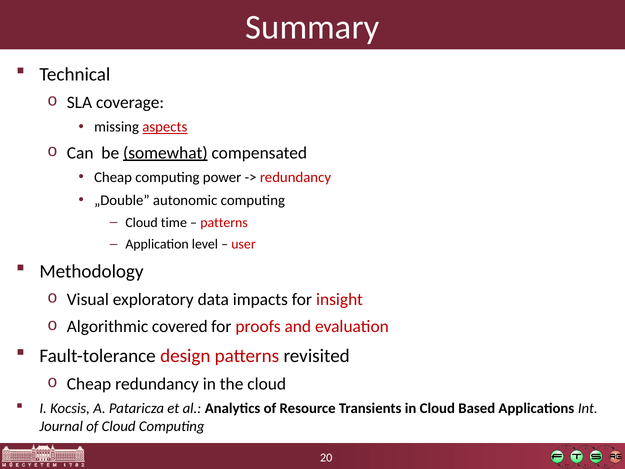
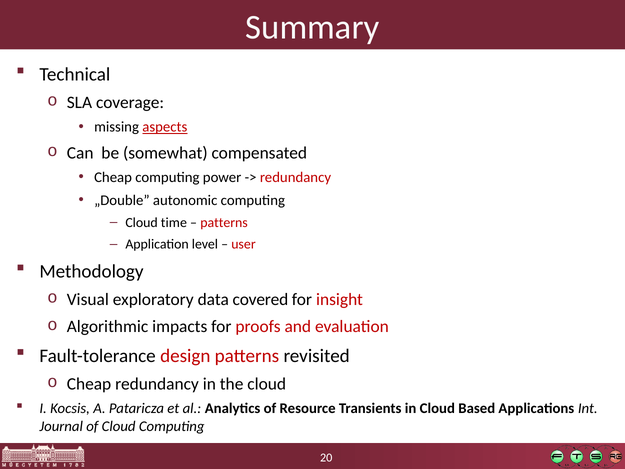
somewhat underline: present -> none
impacts: impacts -> covered
covered: covered -> impacts
